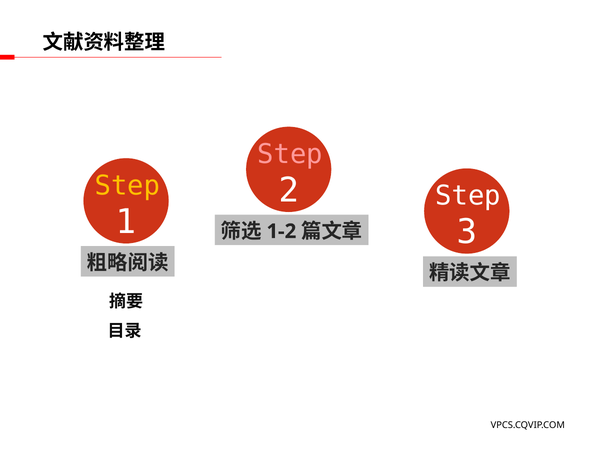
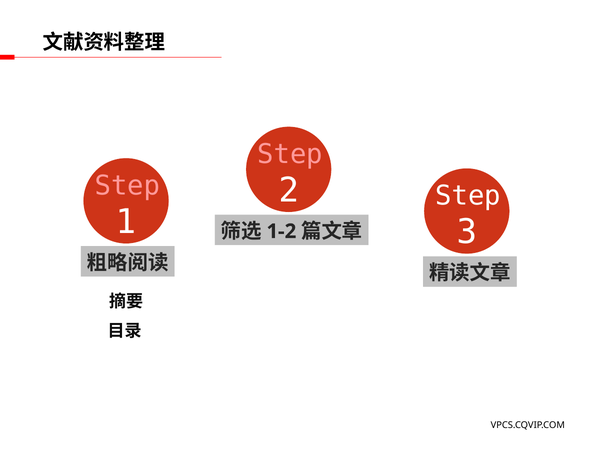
Step at (127, 186) colour: yellow -> pink
